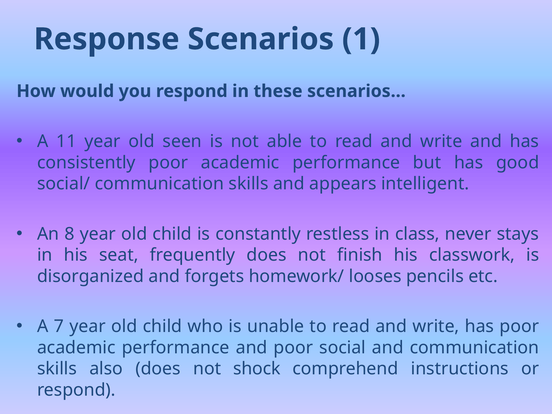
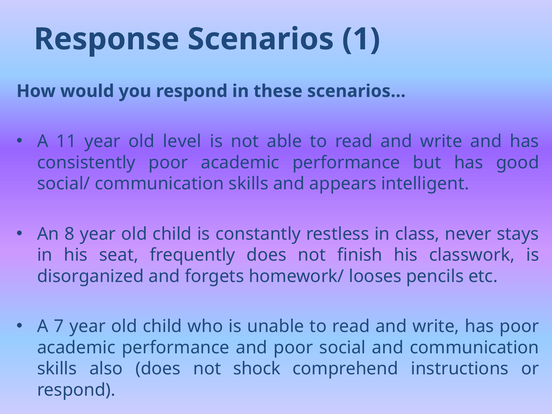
seen: seen -> level
